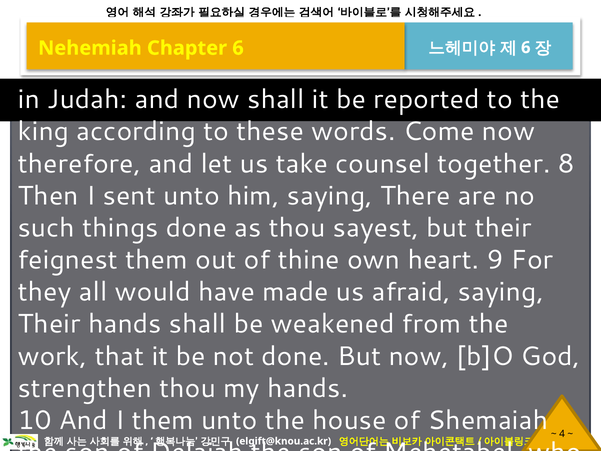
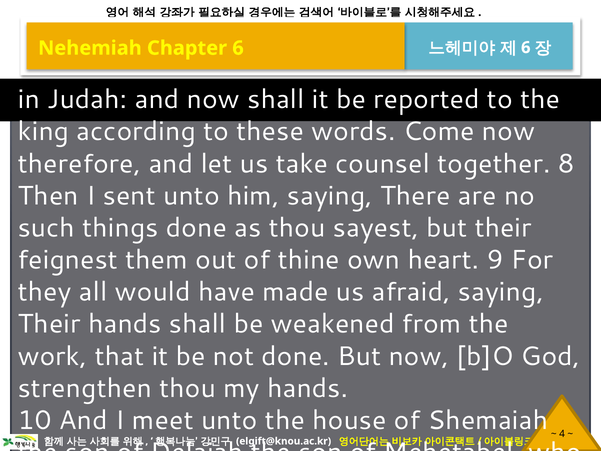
I them: them -> meet
